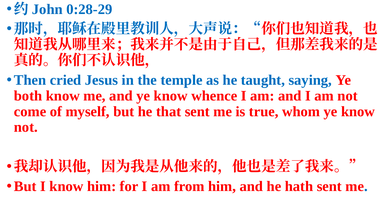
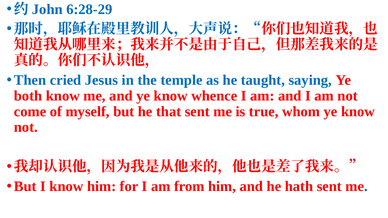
0:28-29: 0:28-29 -> 6:28-29
